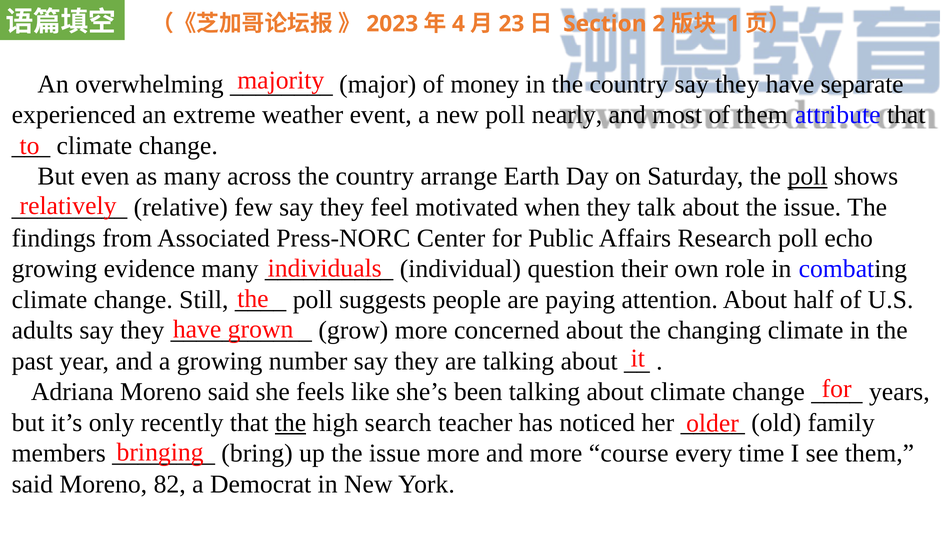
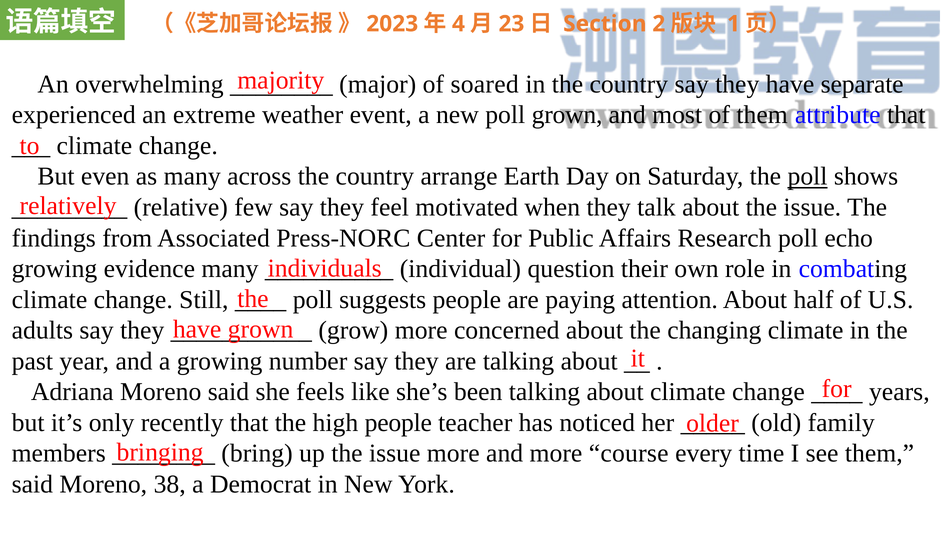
money: money -> soared
poll nearly: nearly -> grown
the at (290, 423) underline: present -> none
high search: search -> people
82: 82 -> 38
